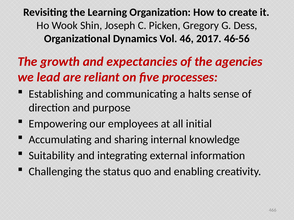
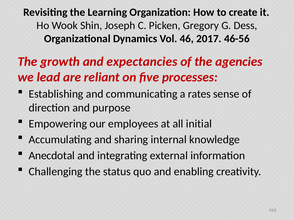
halts: halts -> rates
Suitability: Suitability -> Anecdotal
